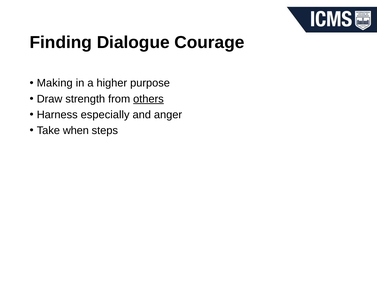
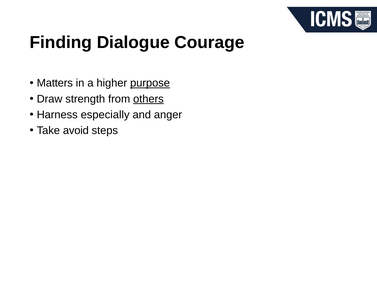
Making: Making -> Matters
purpose underline: none -> present
when: when -> avoid
